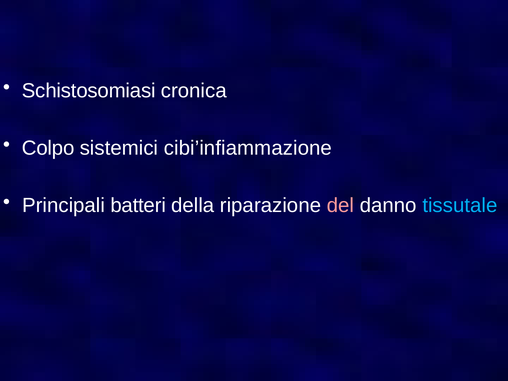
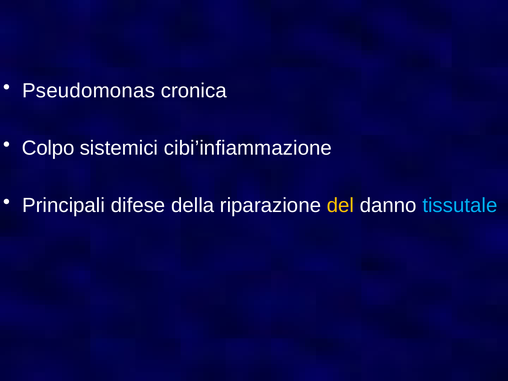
Schistosomiasi: Schistosomiasi -> Pseudomonas
batteri: batteri -> difese
del colour: pink -> yellow
